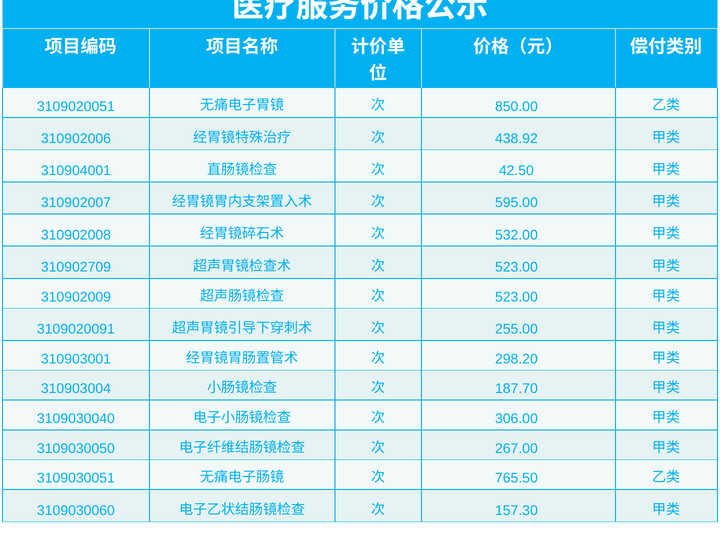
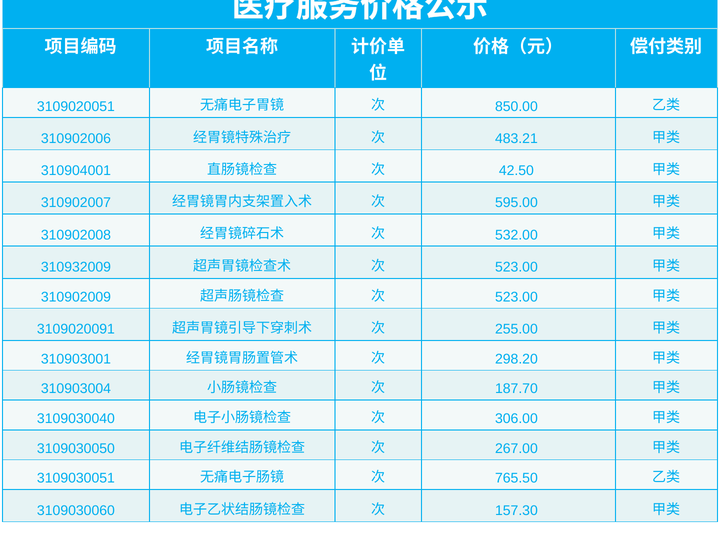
438.92: 438.92 -> 483.21
310902709: 310902709 -> 310932009
